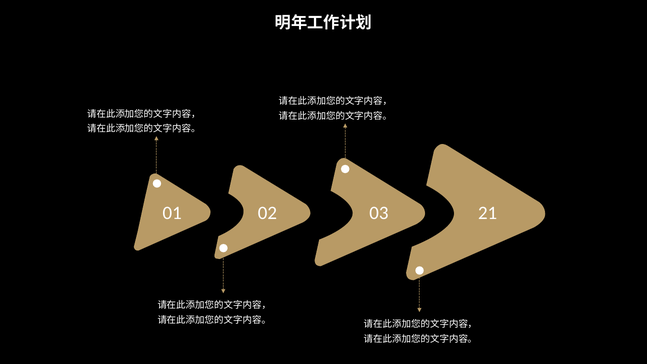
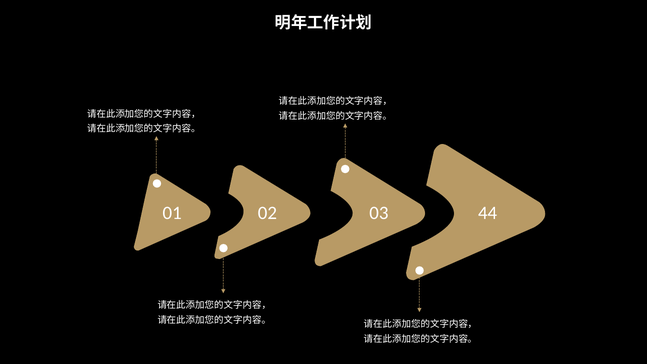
21: 21 -> 44
